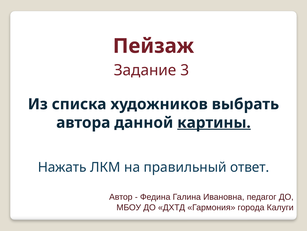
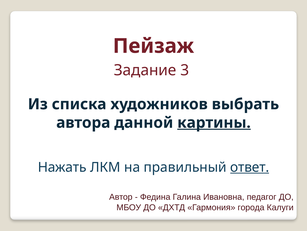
ответ underline: none -> present
